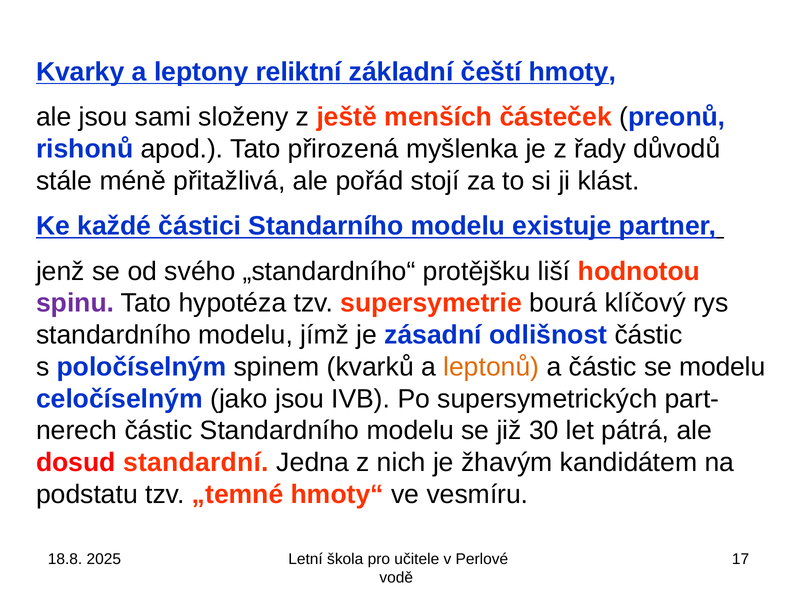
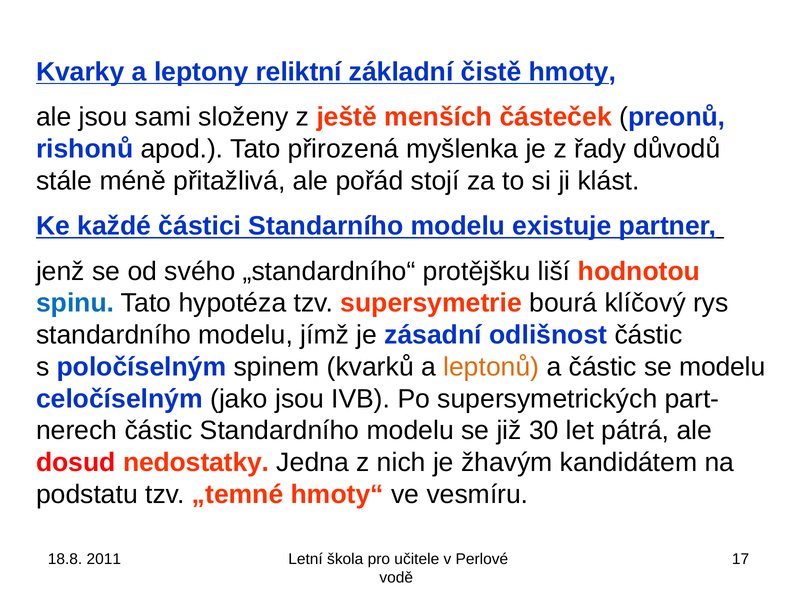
čeští: čeští -> čistě
spinu colour: purple -> blue
standardní: standardní -> nedostatky
2025: 2025 -> 2011
